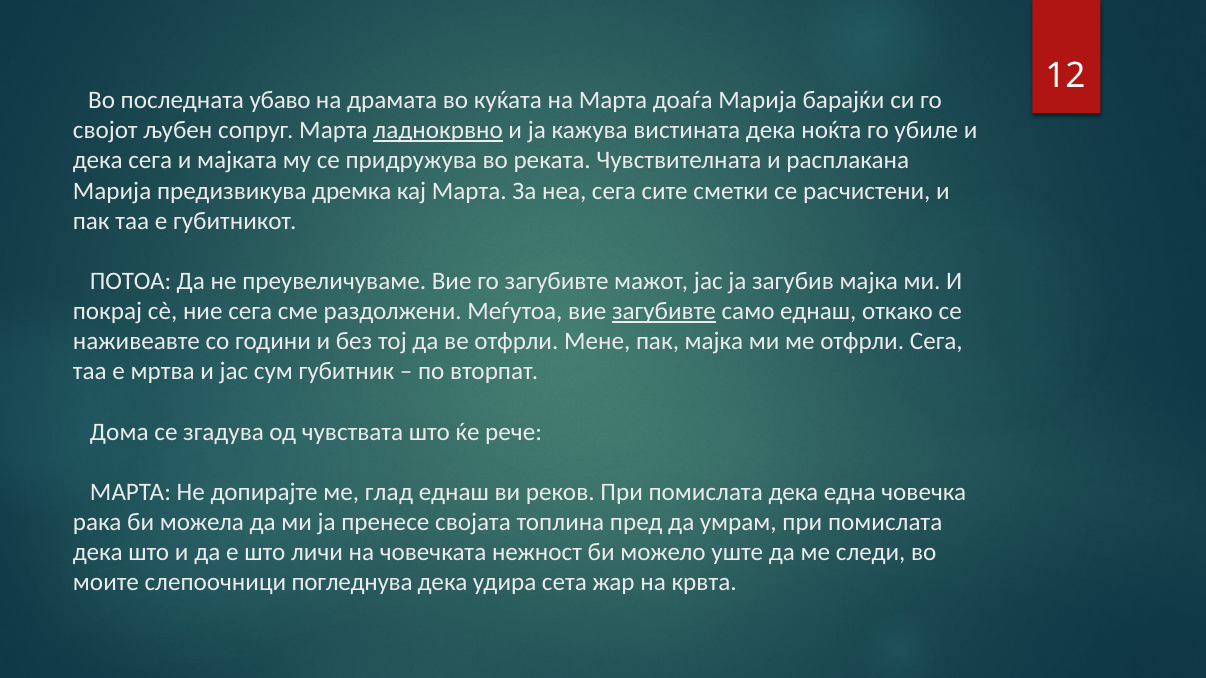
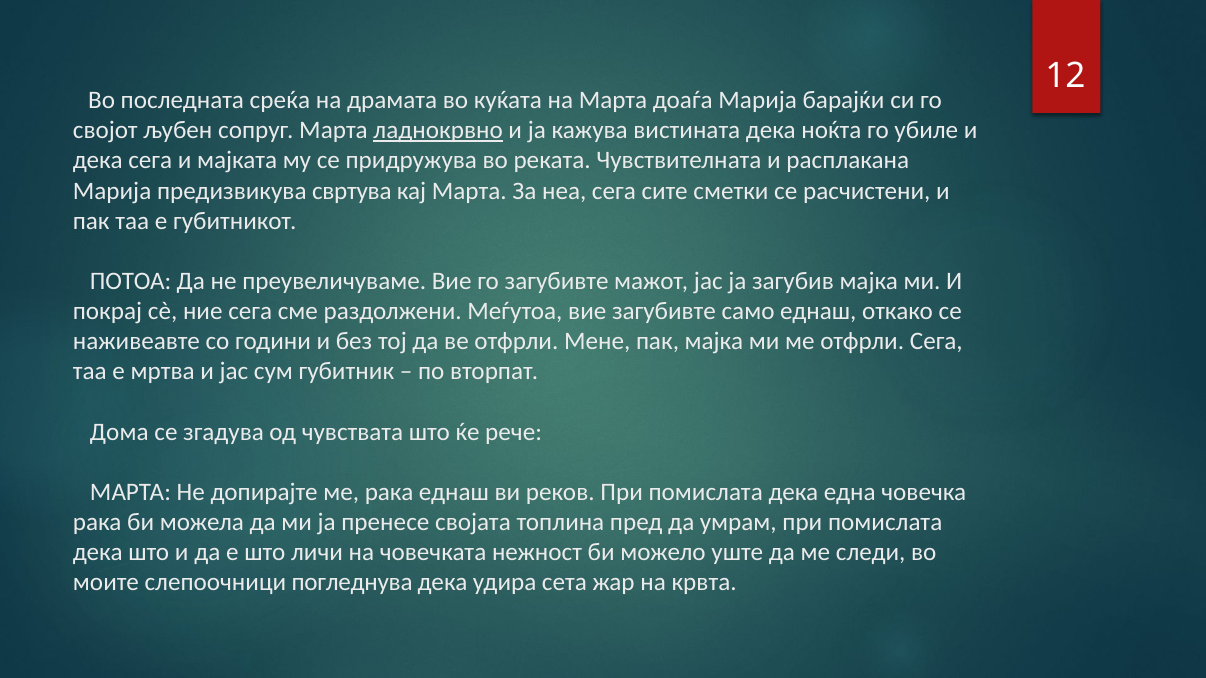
убаво: убаво -> среќа
дремка: дремка -> свртува
загубивте at (664, 311) underline: present -> none
ме глад: глад -> рака
